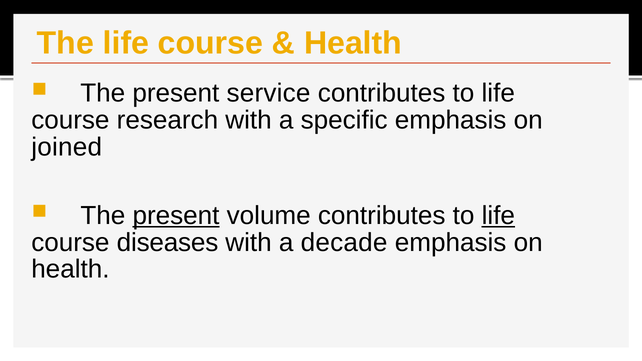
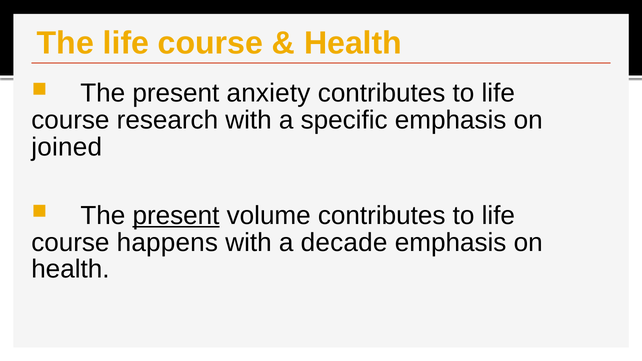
service: service -> anxiety
life at (498, 216) underline: present -> none
diseases: diseases -> happens
